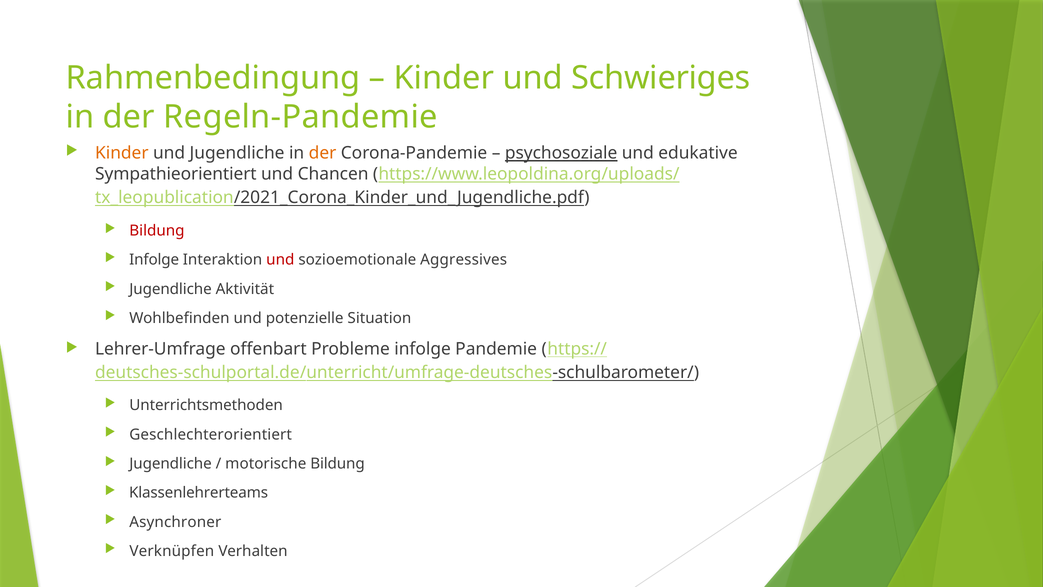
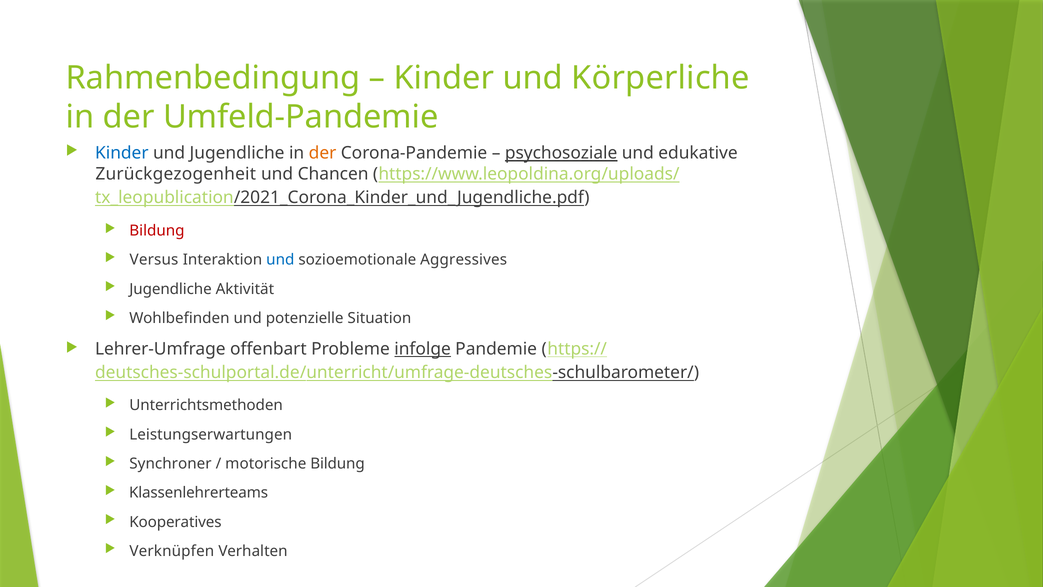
Schwieriges: Schwieriges -> Körperliche
Regeln-Pandemie: Regeln-Pandemie -> Umfeld-Pandemie
Kinder at (122, 153) colour: orange -> blue
Sympathieorientiert: Sympathieorientiert -> Zurückgezogenheit
Infolge at (154, 260): Infolge -> Versus
und at (280, 260) colour: red -> blue
infolge at (423, 349) underline: none -> present
Geschlechterorientiert: Geschlechterorientiert -> Leistungserwartungen
Jugendliche at (171, 463): Jugendliche -> Synchroner
Asynchroner: Asynchroner -> Kooperatives
